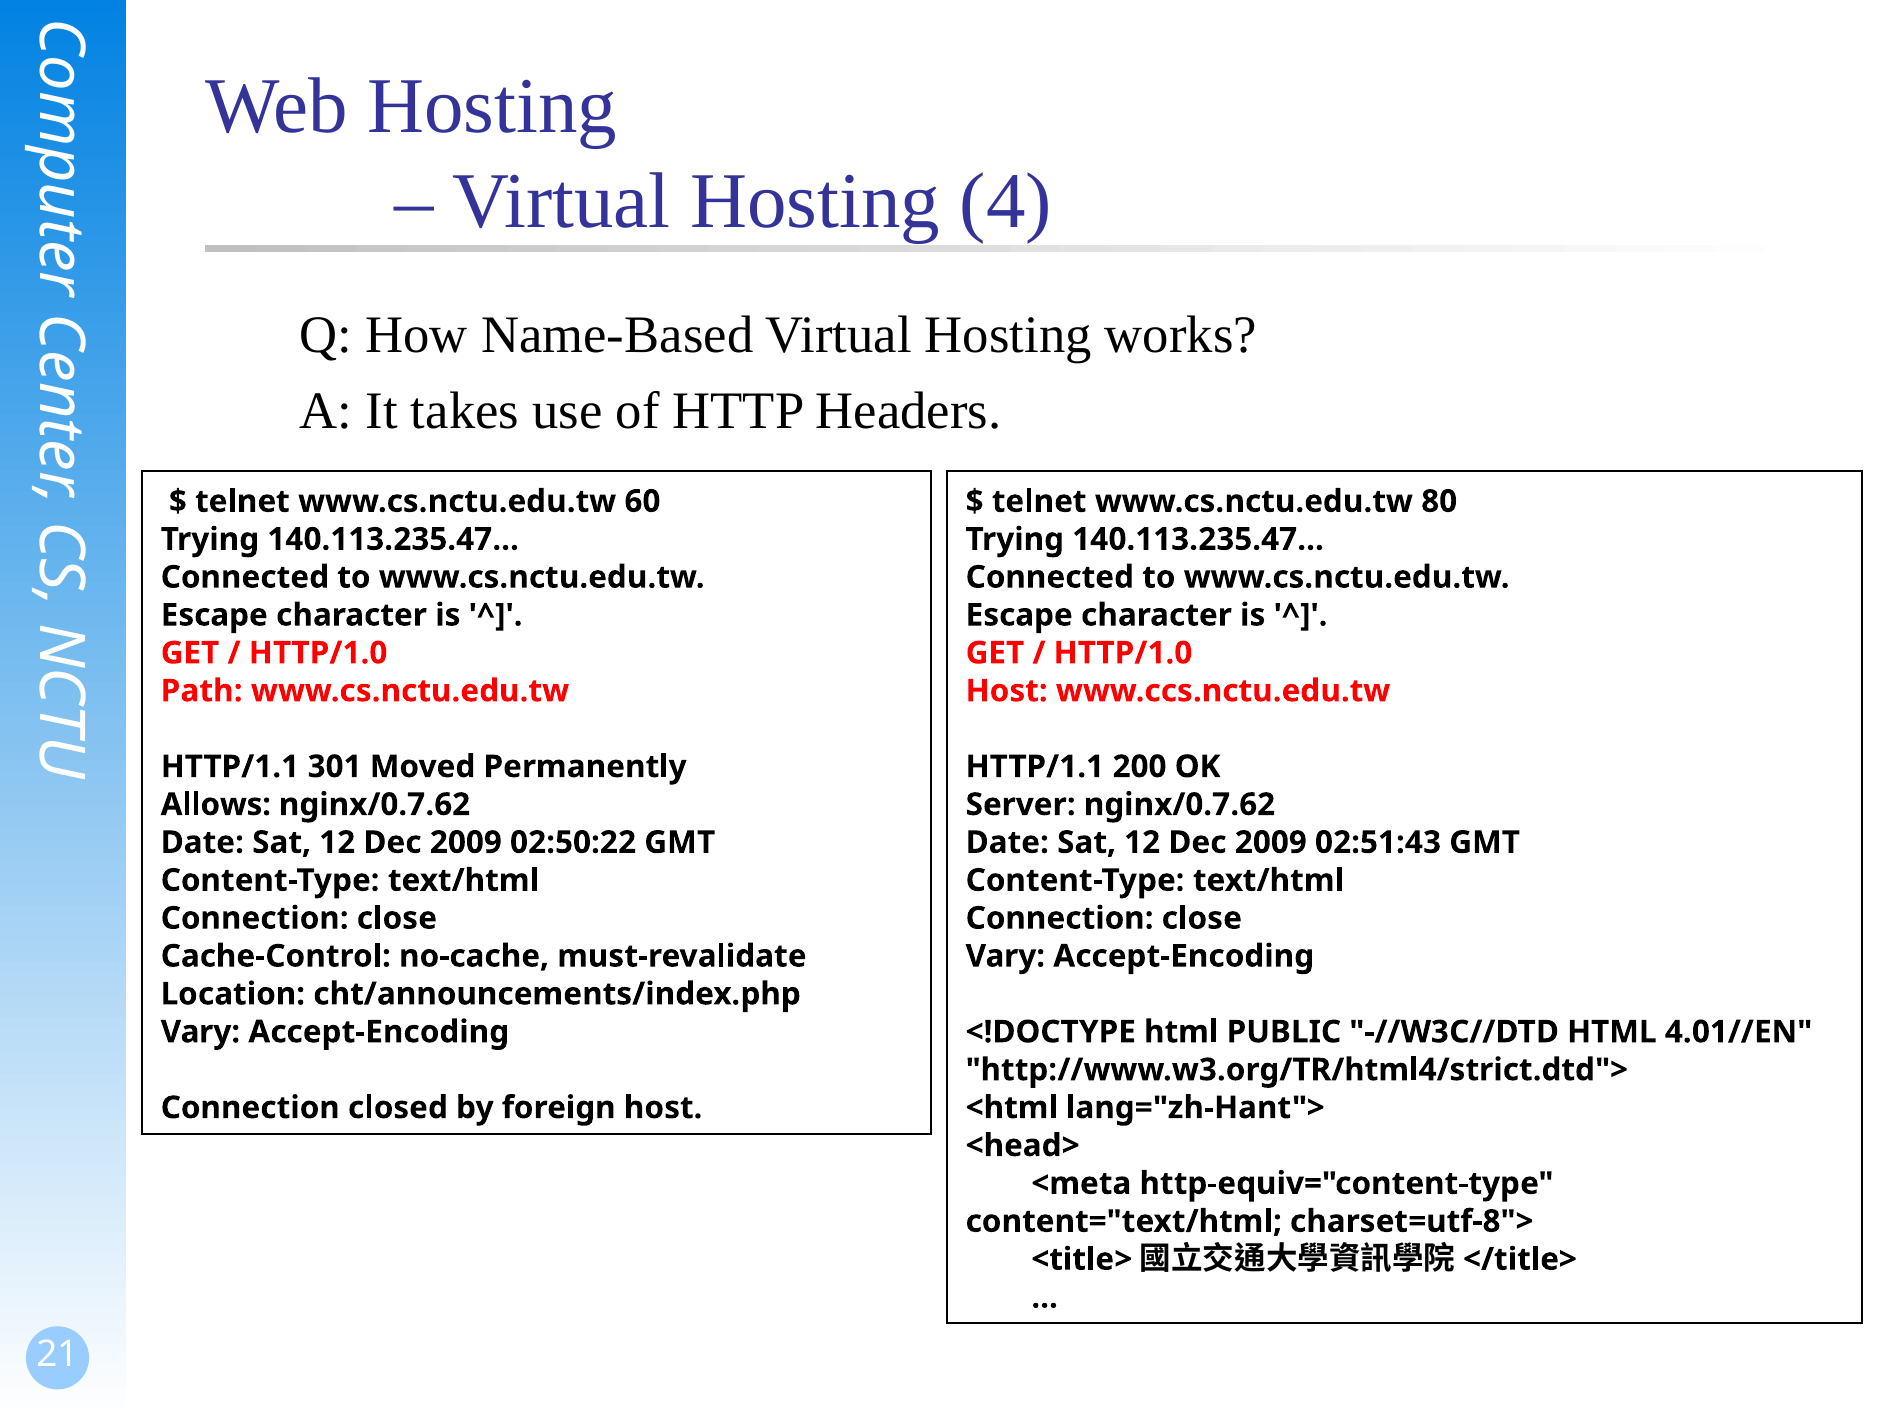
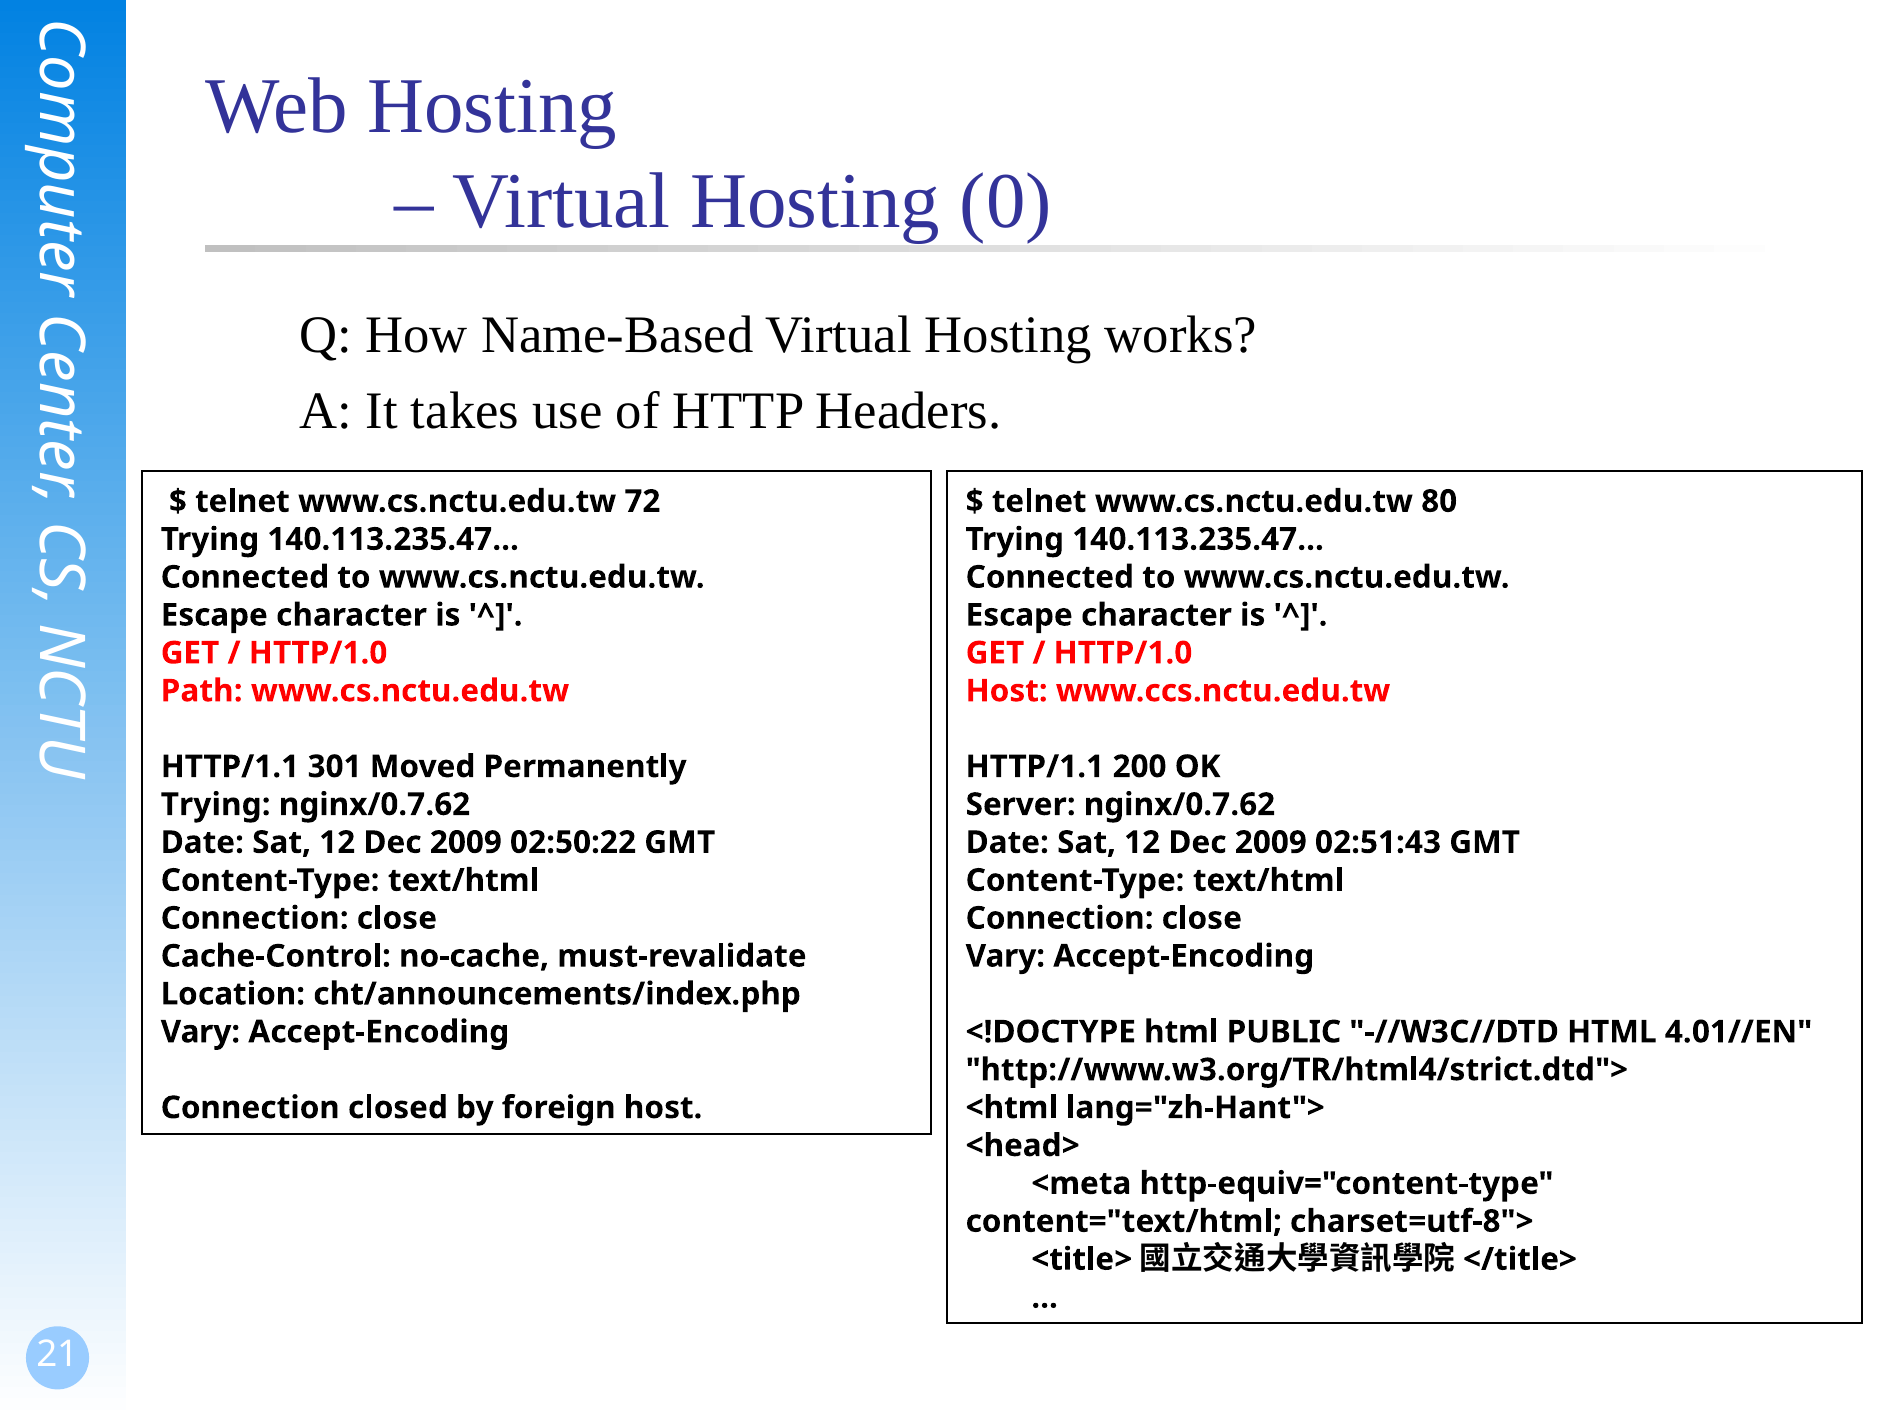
4: 4 -> 0
60: 60 -> 72
Allows at (216, 804): Allows -> Trying
